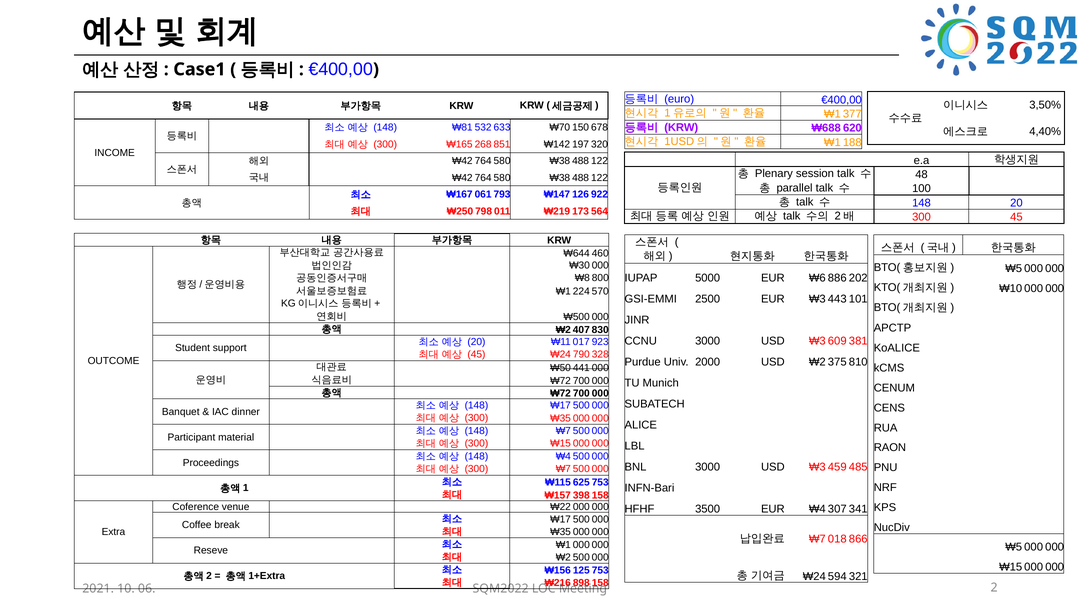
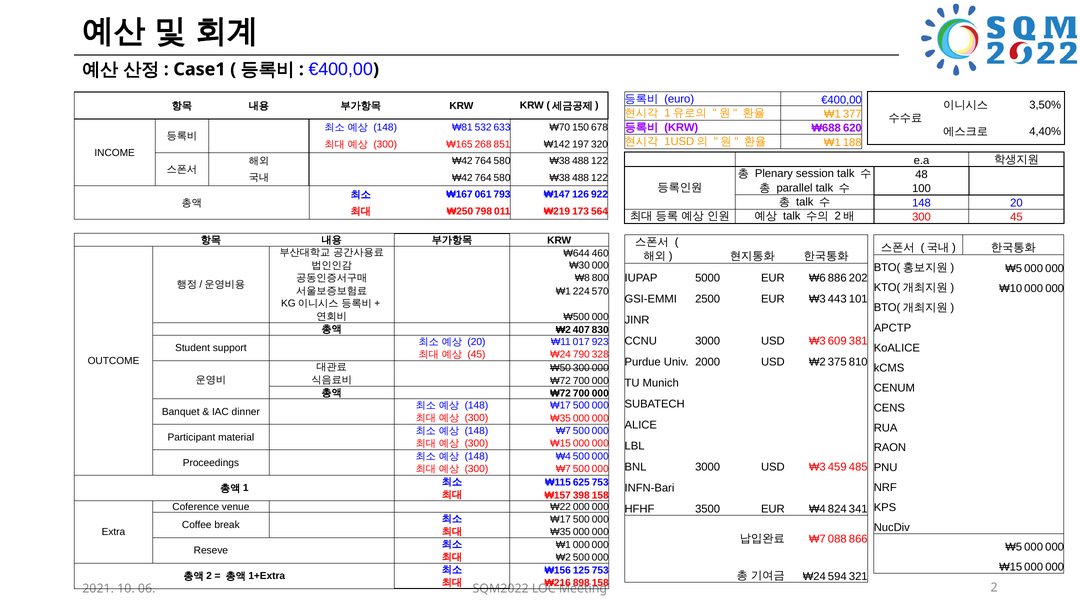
₩50 441: 441 -> 300
307: 307 -> 824
018: 018 -> 088
